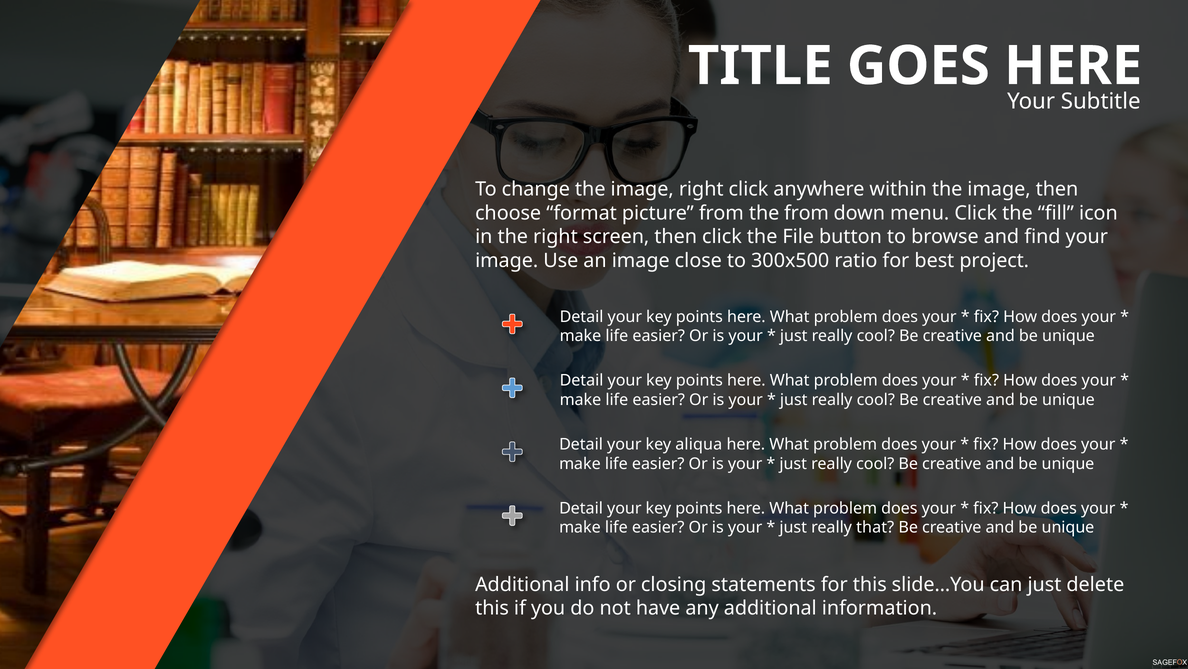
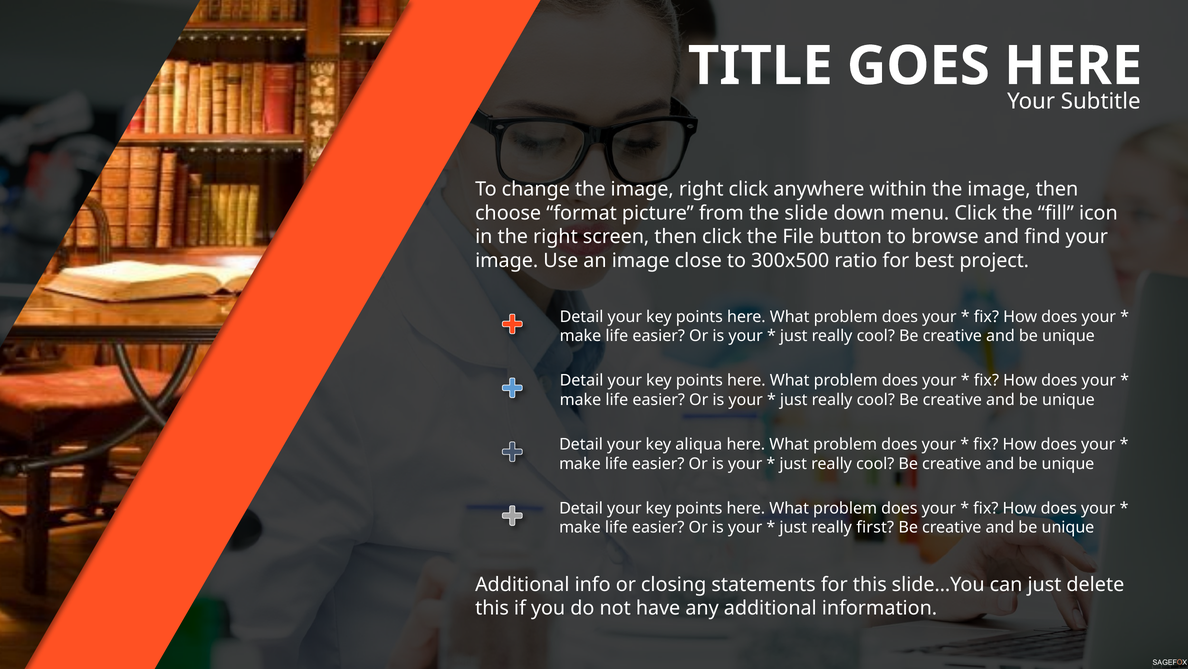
the from: from -> slide
that: that -> first
